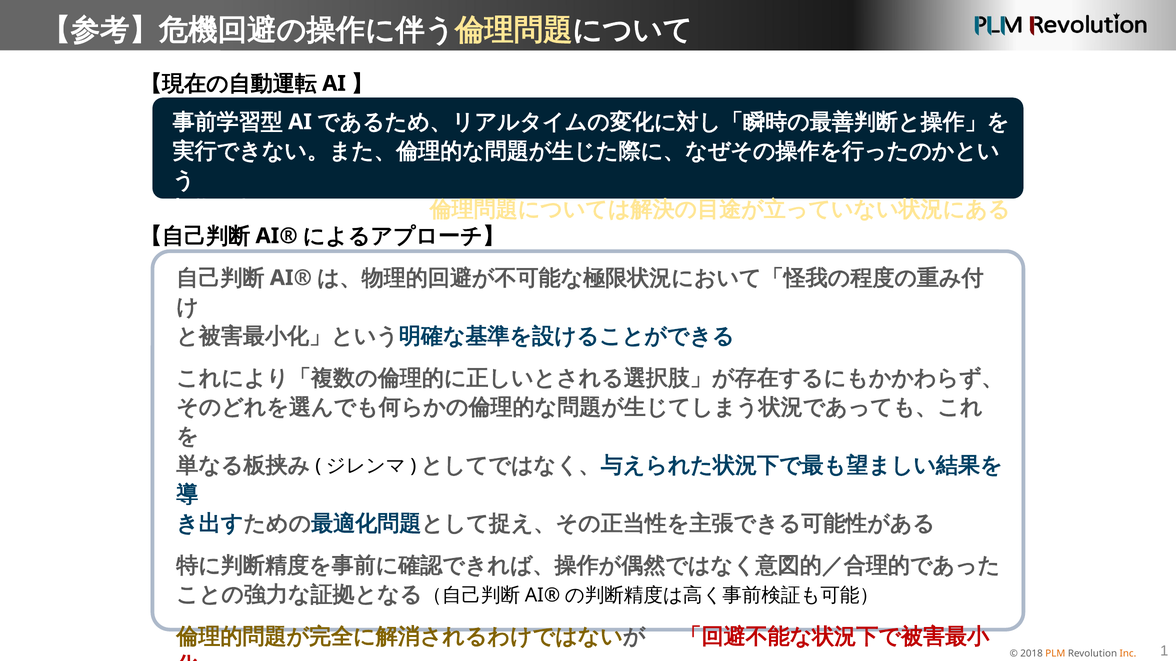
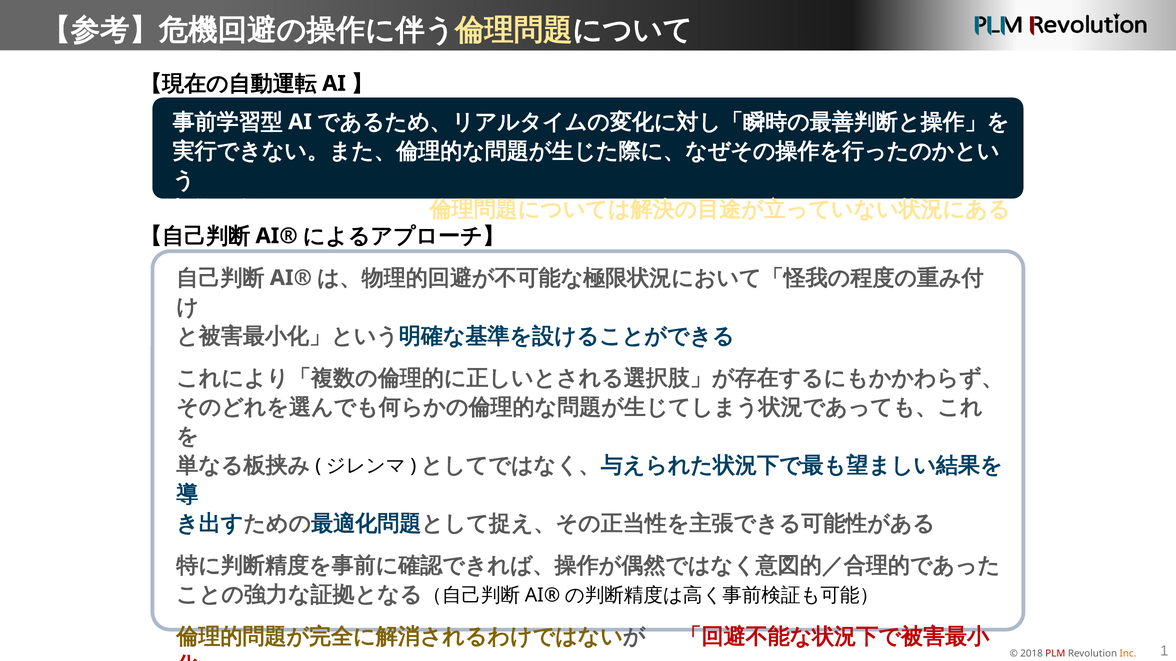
PLM colour: orange -> red
